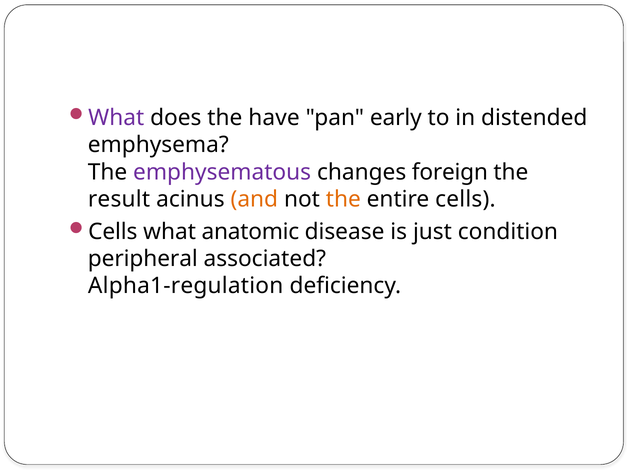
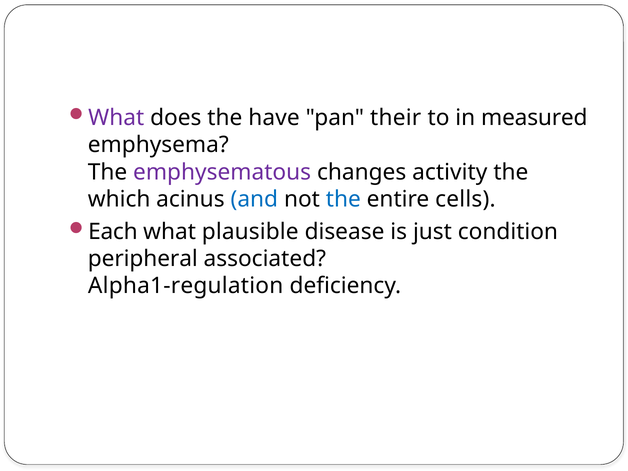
early: early -> their
distended: distended -> measured
foreign: foreign -> activity
result: result -> which
and colour: orange -> blue
the at (343, 199) colour: orange -> blue
Cells at (113, 232): Cells -> Each
anatomic: anatomic -> plausible
